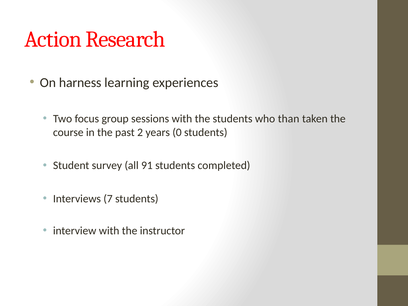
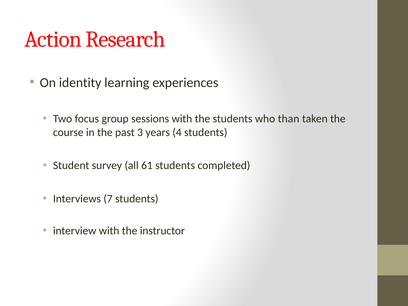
harness: harness -> identity
2: 2 -> 3
0: 0 -> 4
91: 91 -> 61
